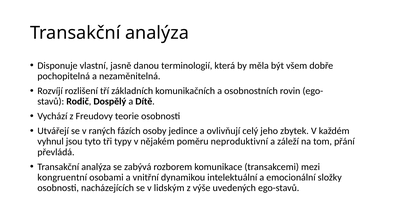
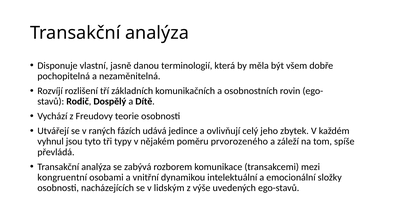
osoby: osoby -> udává
neproduktivní: neproduktivní -> prvorozeného
přání: přání -> spíše
